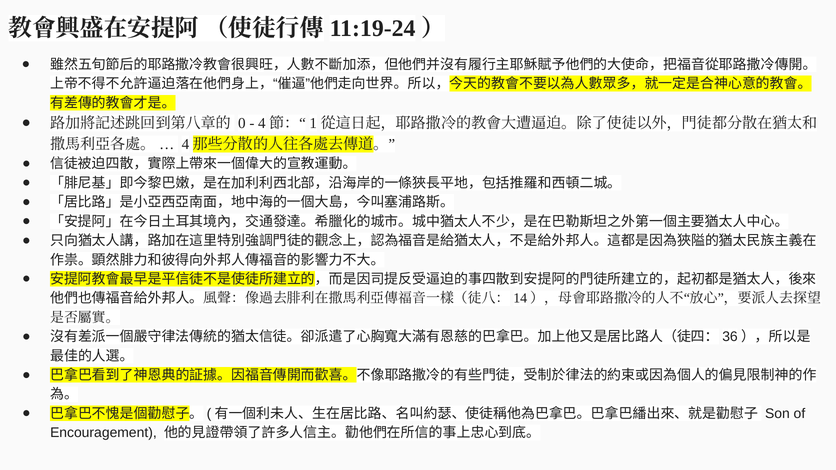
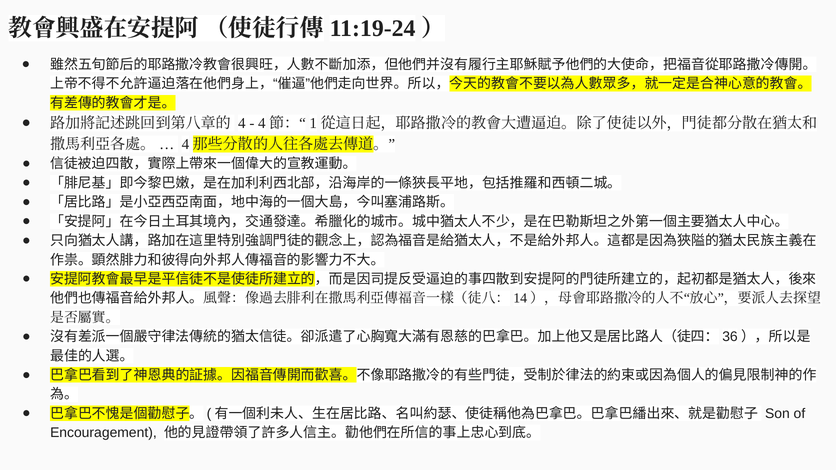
0 at (242, 123): 0 -> 4
